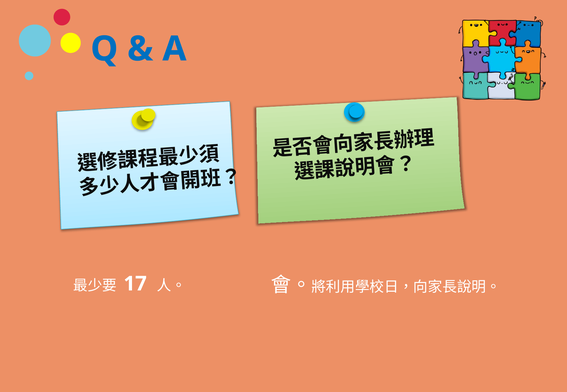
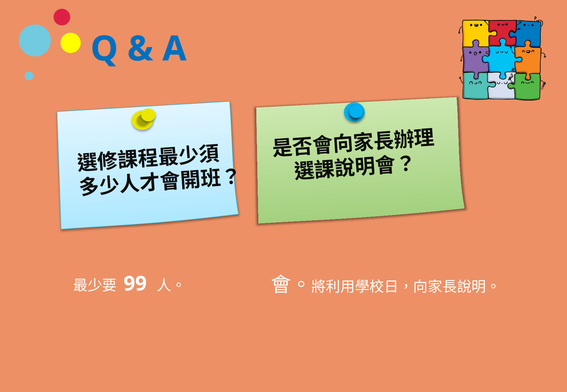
17: 17 -> 99
